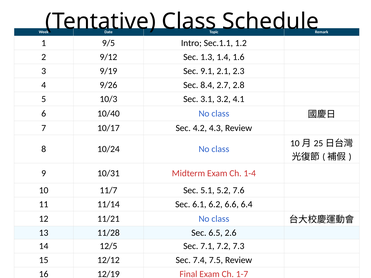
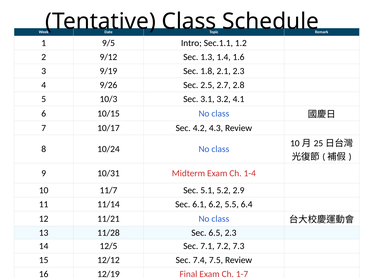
9.1: 9.1 -> 1.8
8.4: 8.4 -> 2.5
10/40: 10/40 -> 10/15
7.6: 7.6 -> 2.9
6.6: 6.6 -> 5.5
6.5 2.6: 2.6 -> 2.3
